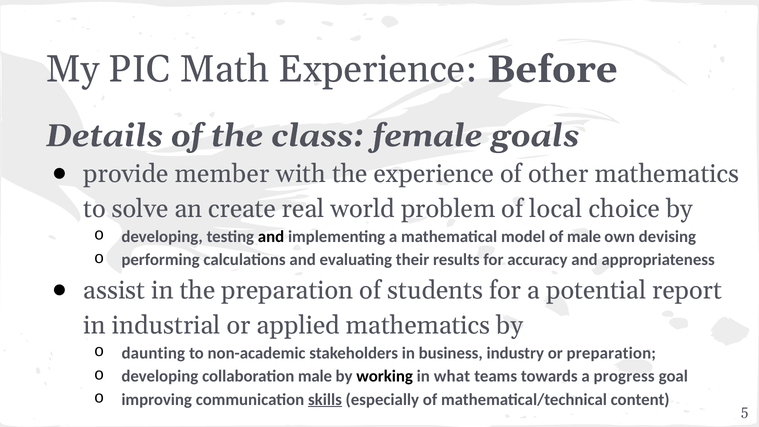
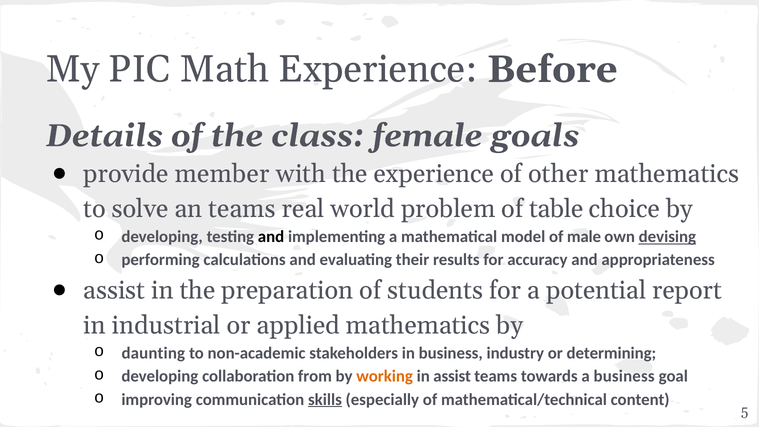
an create: create -> teams
local: local -> table
devising underline: none -> present
or preparation: preparation -> determining
collaboration male: male -> from
working colour: black -> orange
in what: what -> assist
a progress: progress -> business
